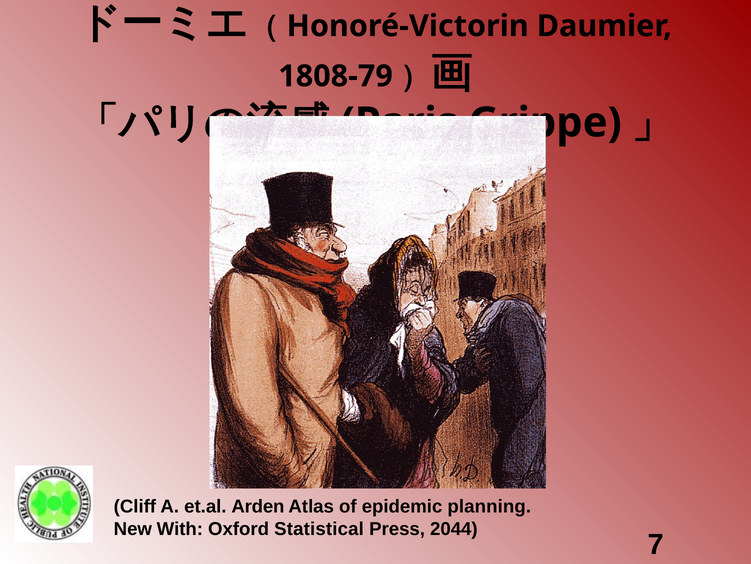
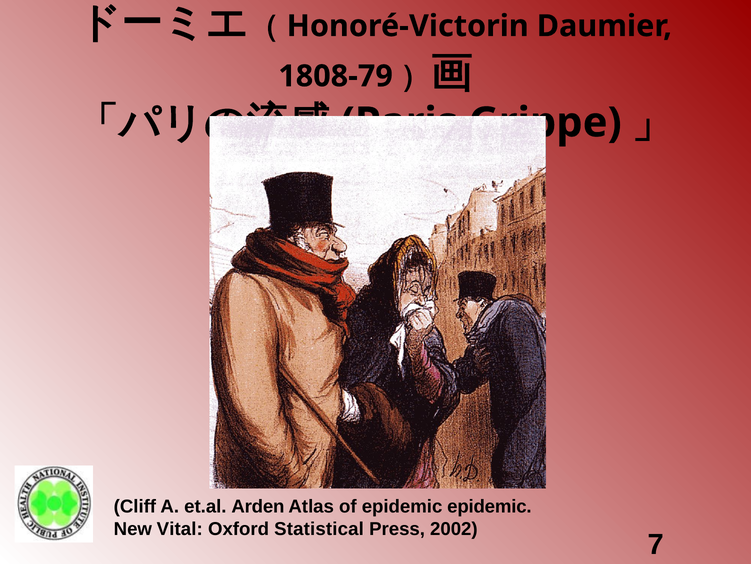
epidemic planning: planning -> epidemic
With: With -> Vital
2044: 2044 -> 2002
